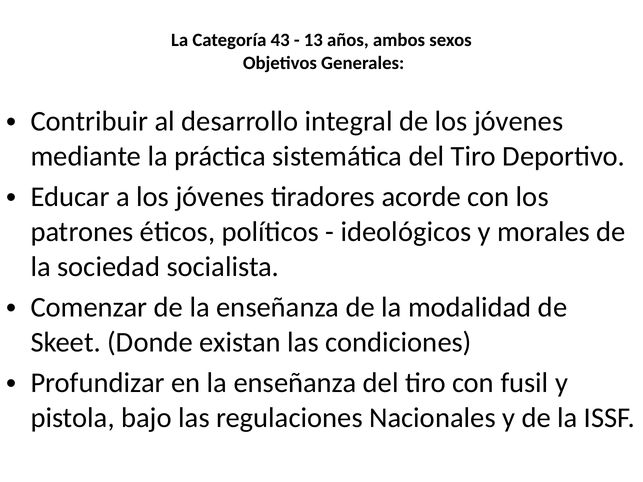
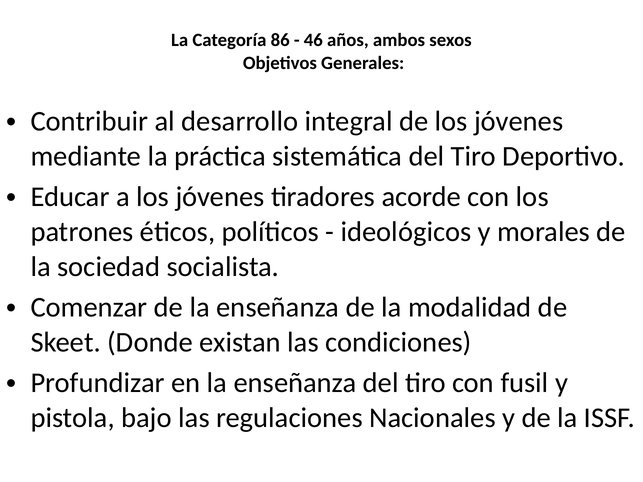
43: 43 -> 86
13: 13 -> 46
